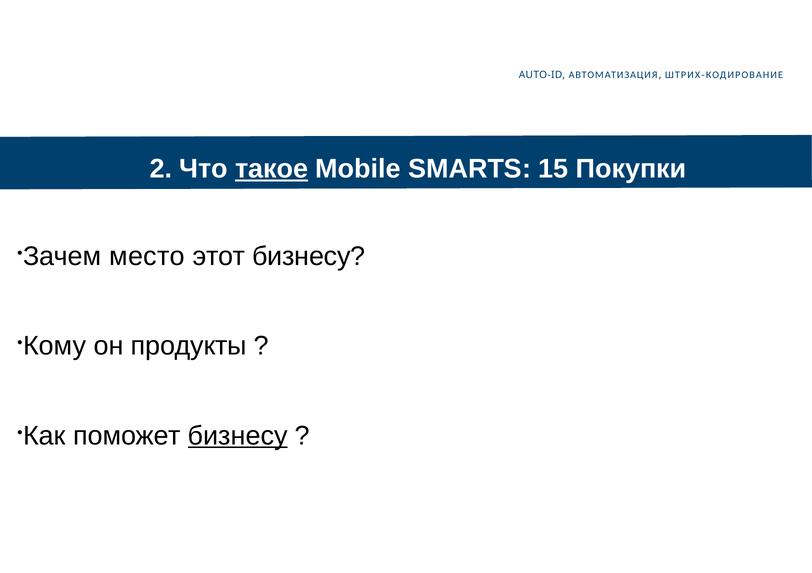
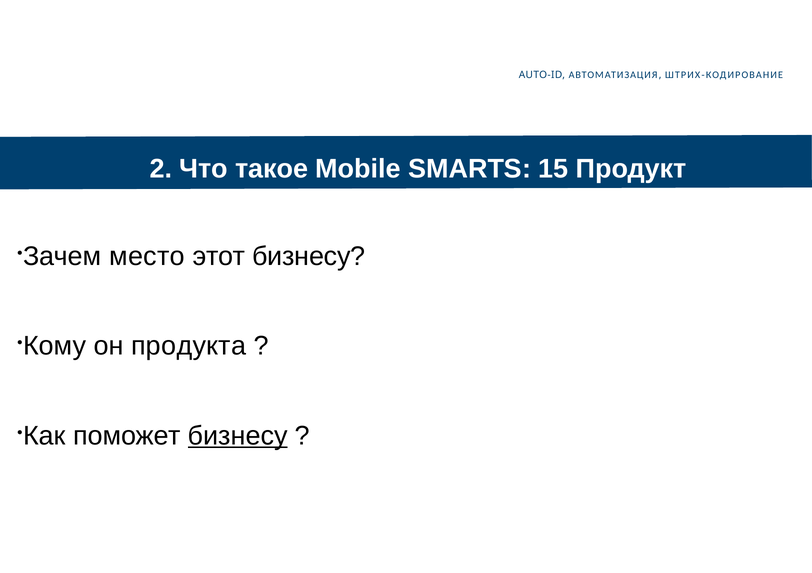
такое underline: present -> none
Покупки: Покупки -> Продукт
продукты: продукты -> продукта
